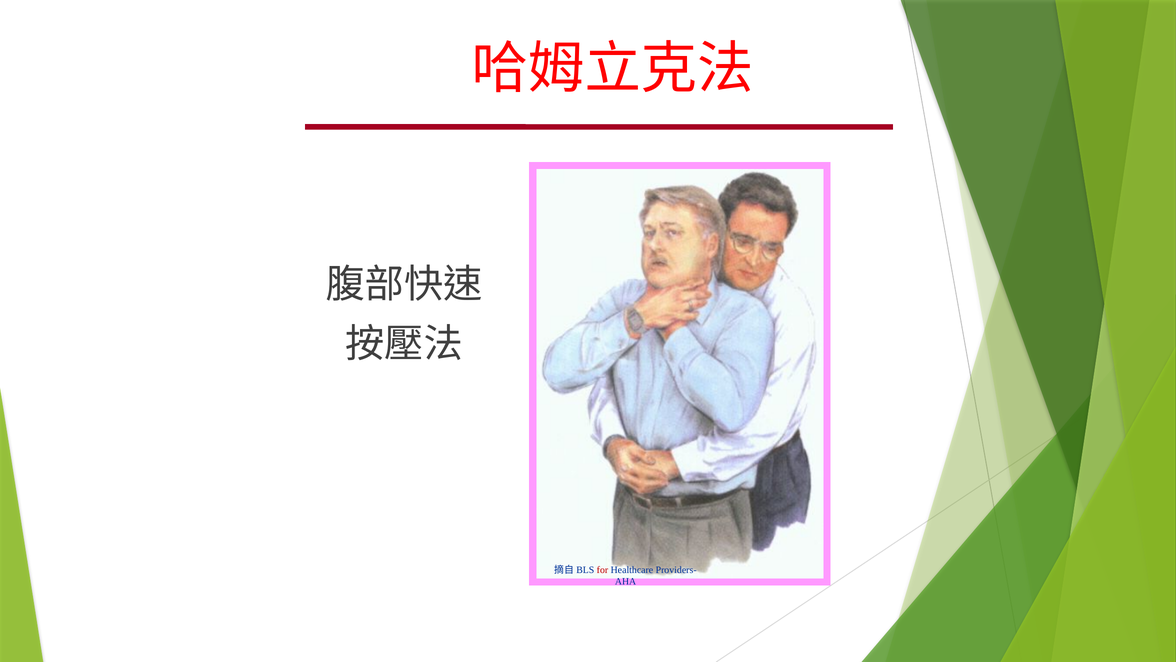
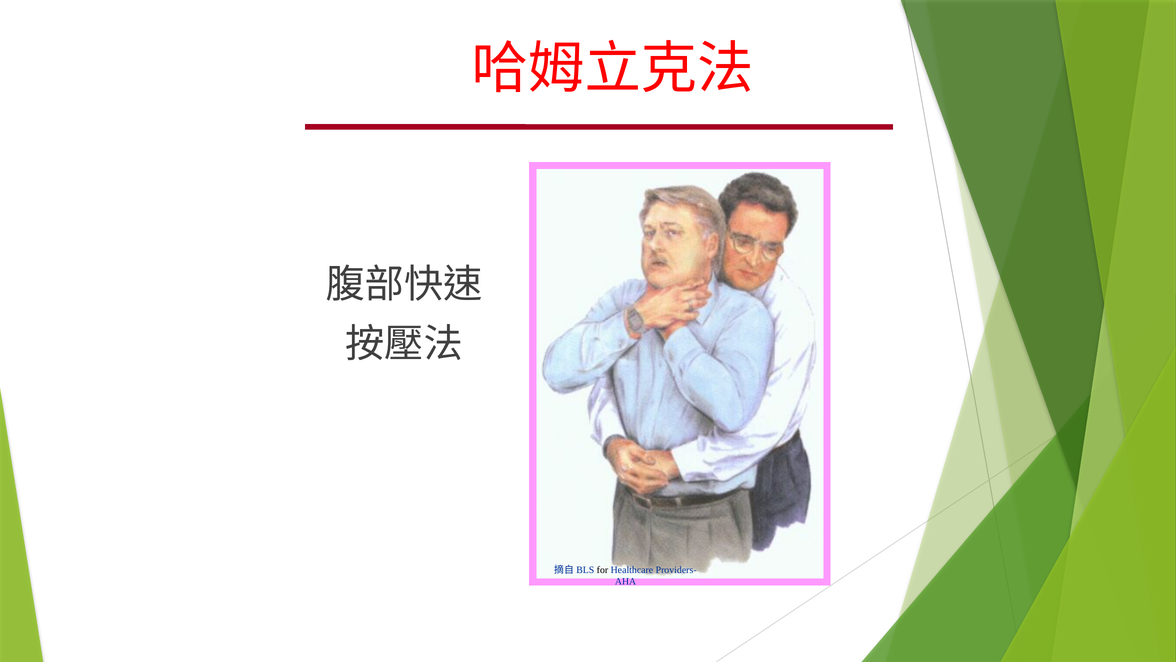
for colour: red -> black
